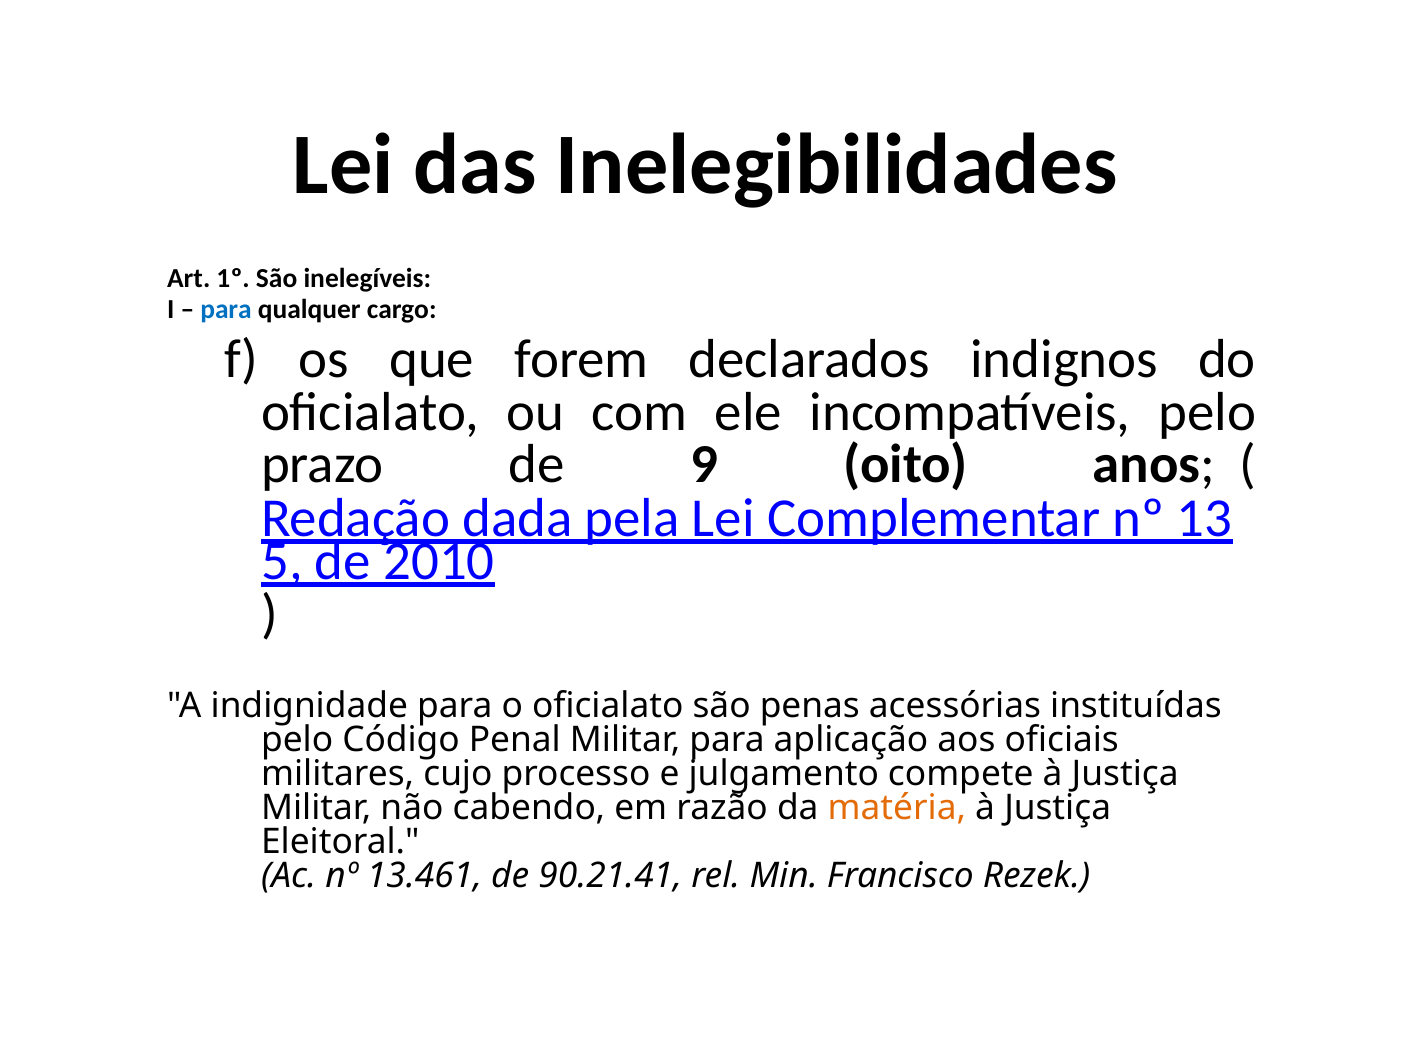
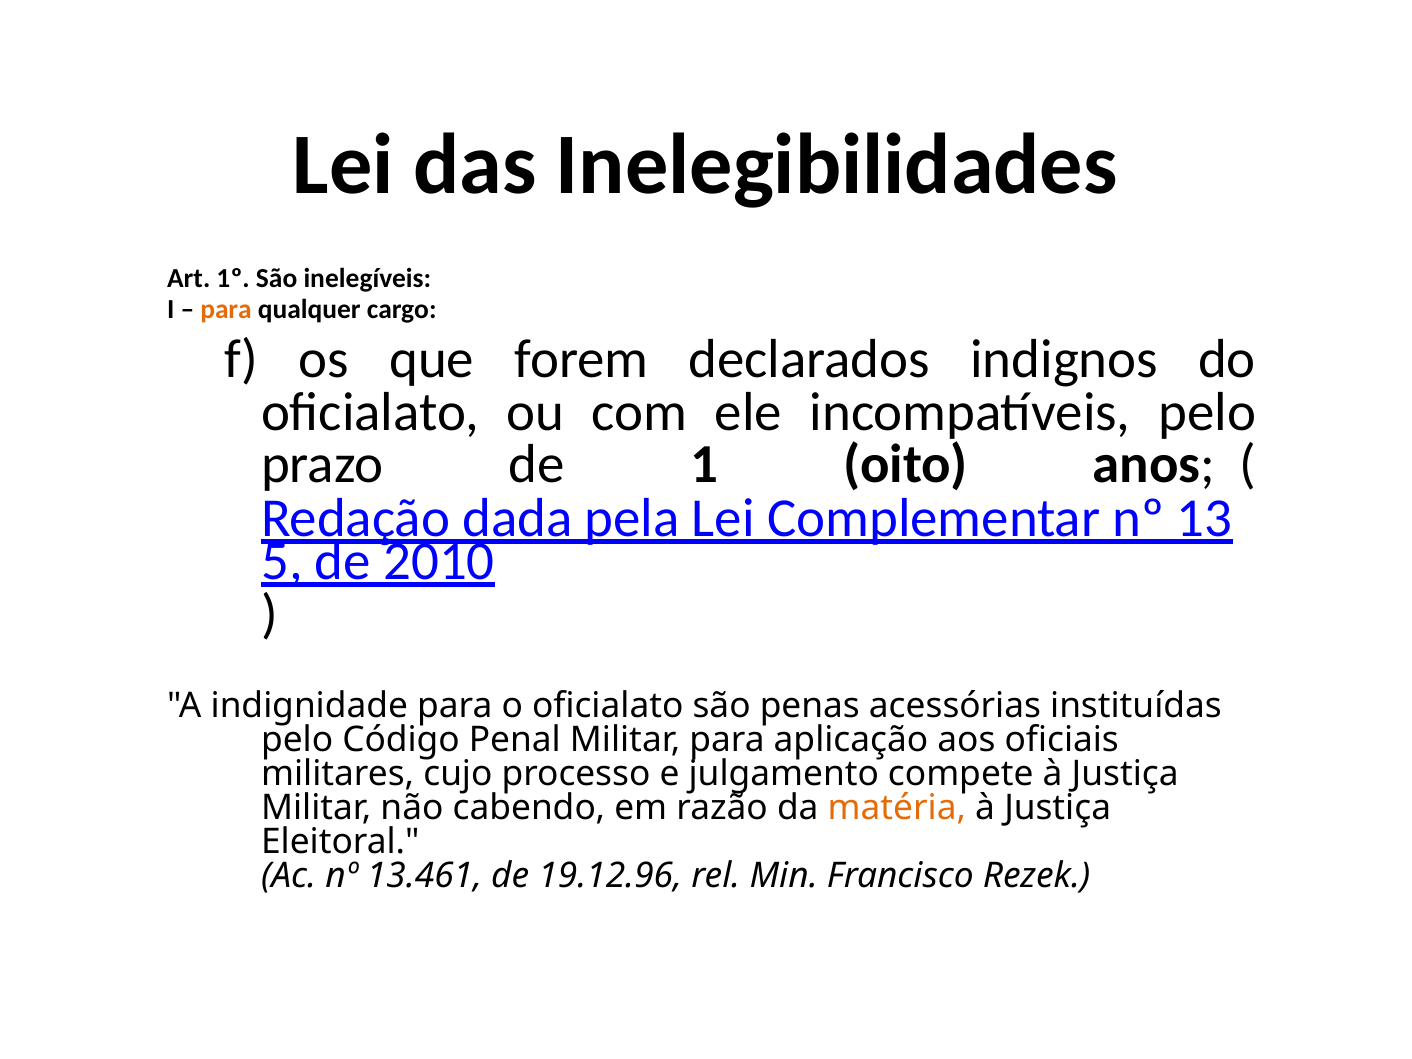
para at (226, 310) colour: blue -> orange
9: 9 -> 1
90.21.41: 90.21.41 -> 19.12.96
